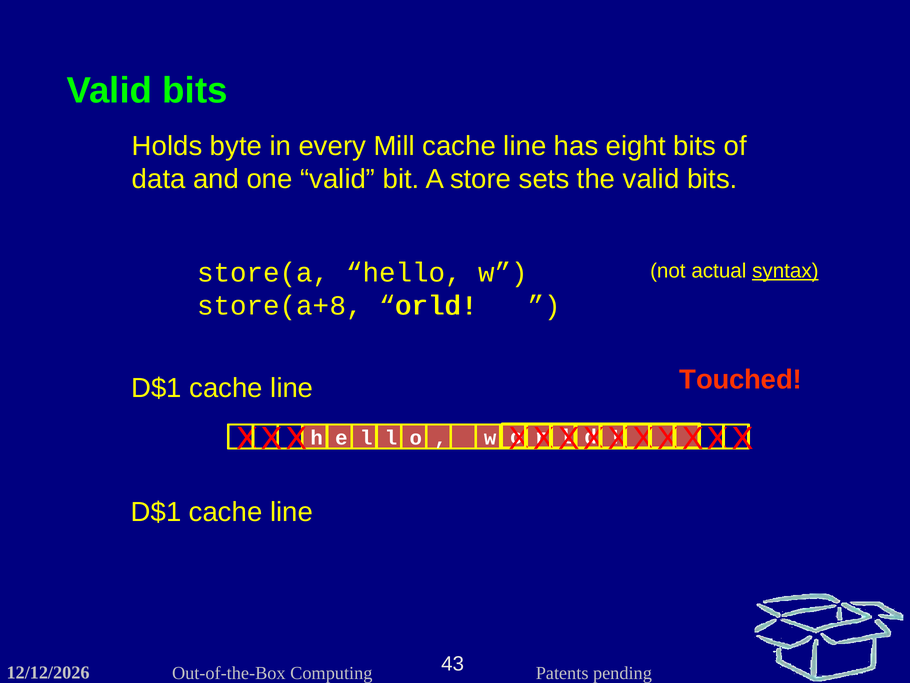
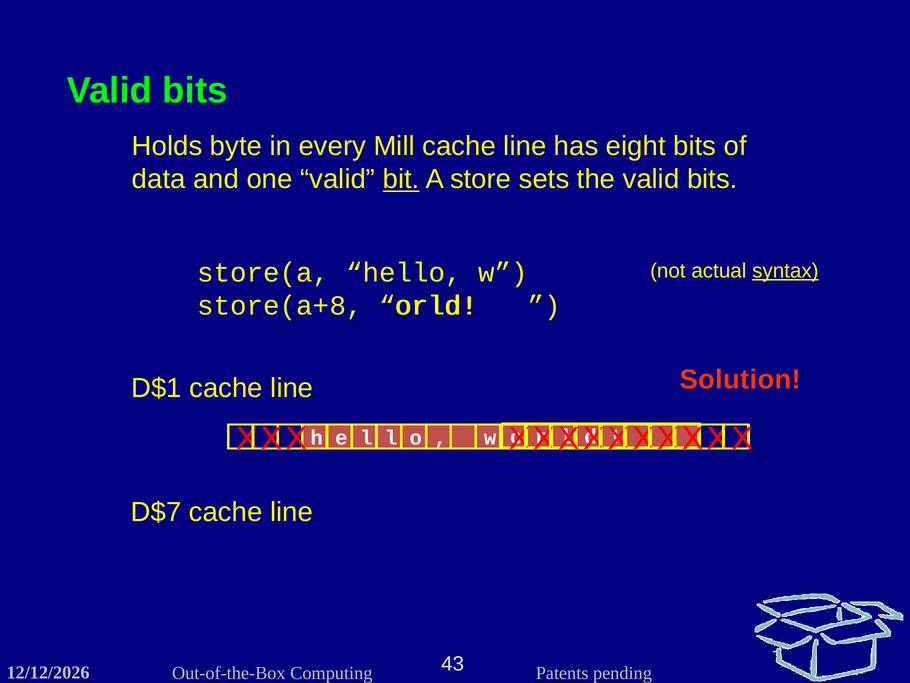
bit underline: none -> present
Touched: Touched -> Solution
D$1 at (156, 512): D$1 -> D$7
